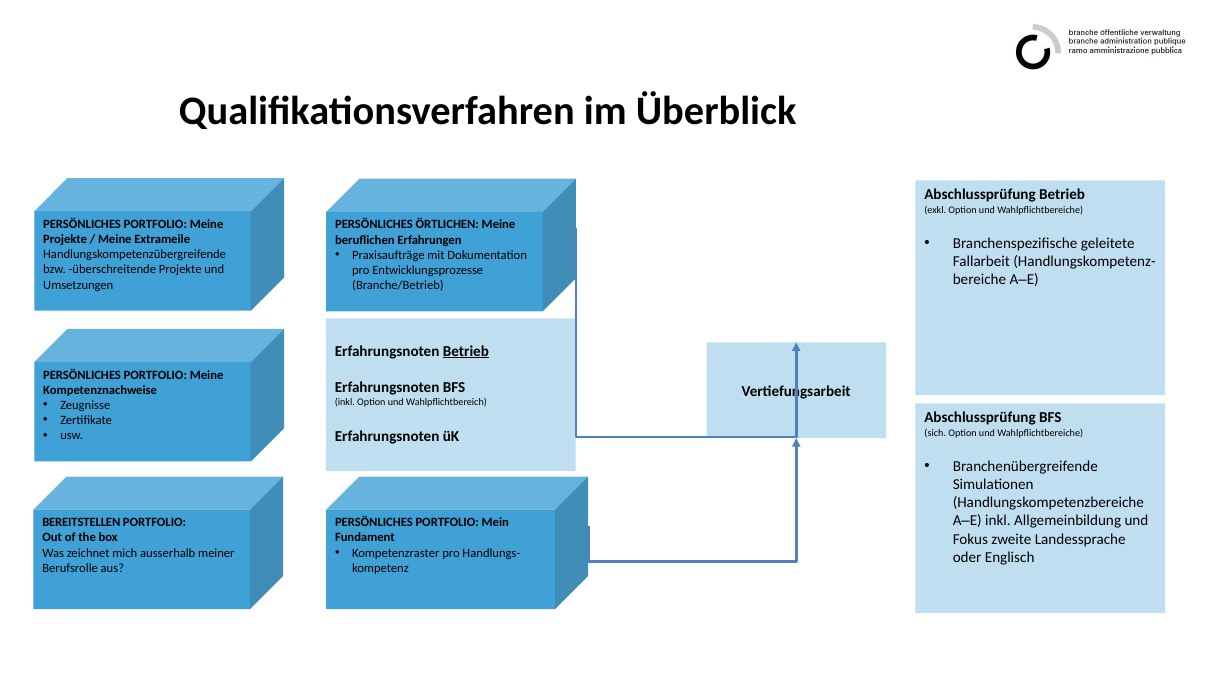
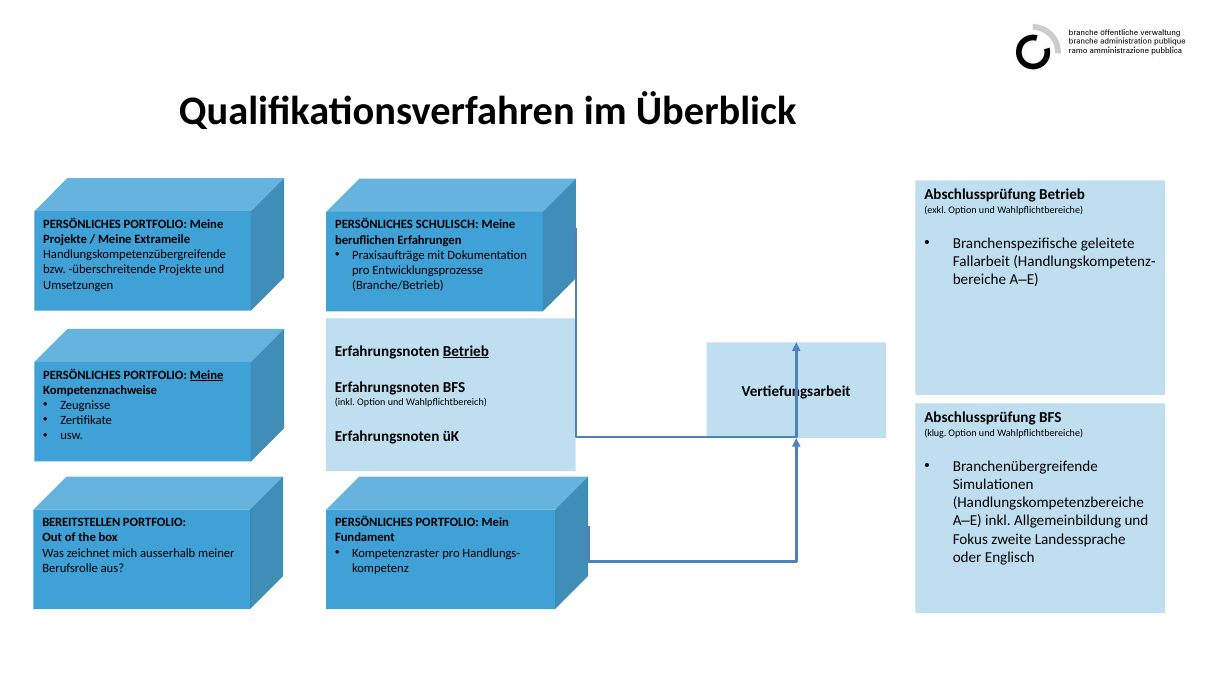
ÖRTLICHEN: ÖRTLICHEN -> SCHULISCH
Meine at (207, 375) underline: none -> present
sich: sich -> klug
